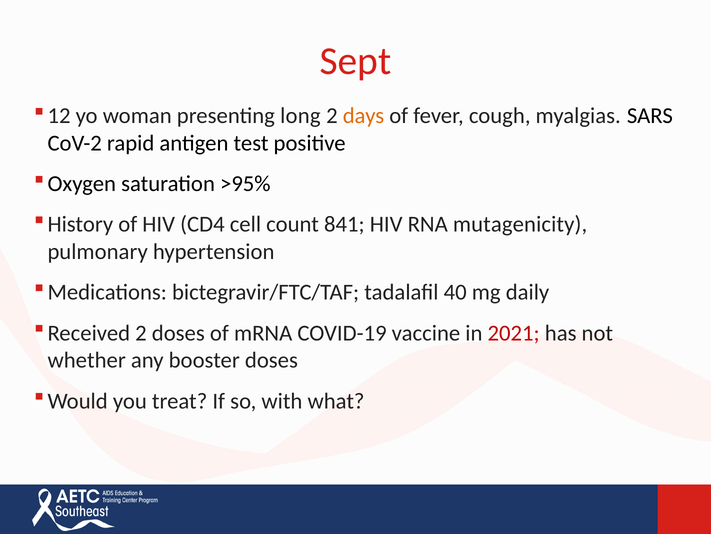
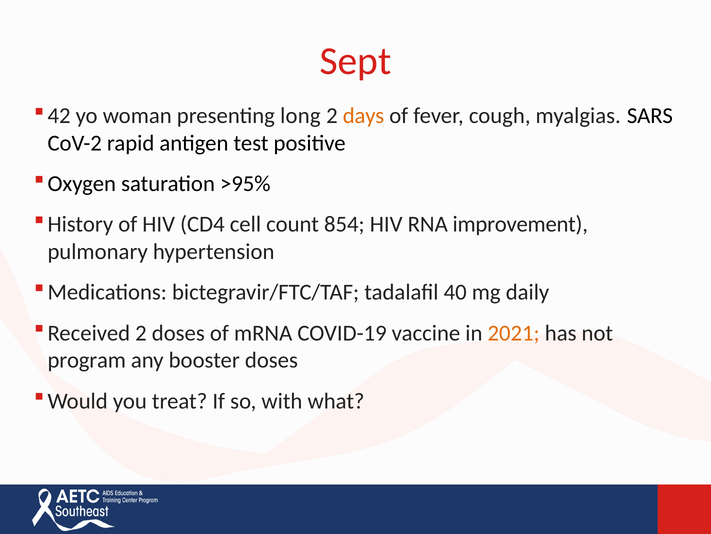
12: 12 -> 42
841: 841 -> 854
mutagenicity: mutagenicity -> improvement
2021 colour: red -> orange
whether: whether -> program
